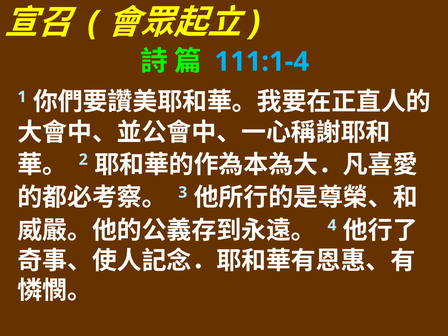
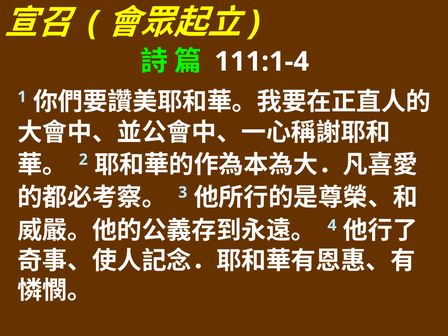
111:1-4 colour: light blue -> white
